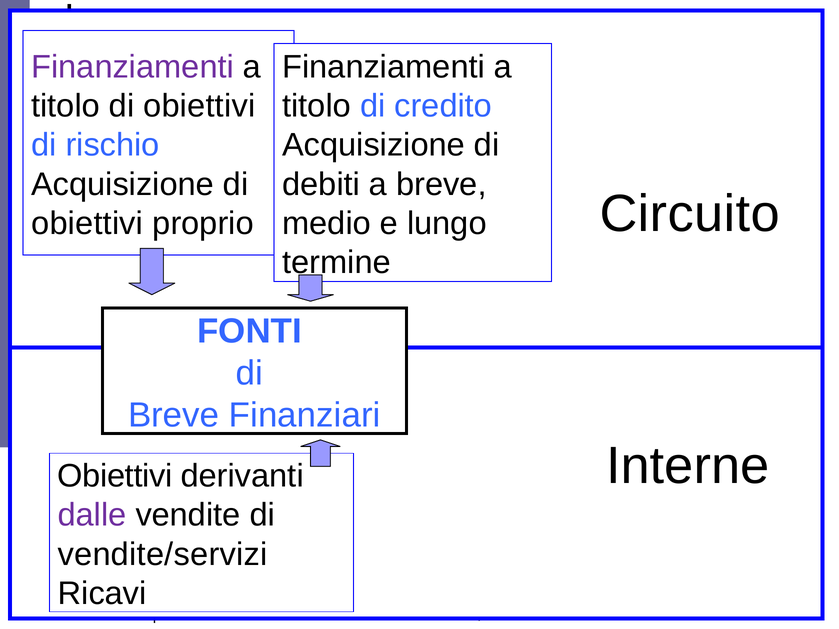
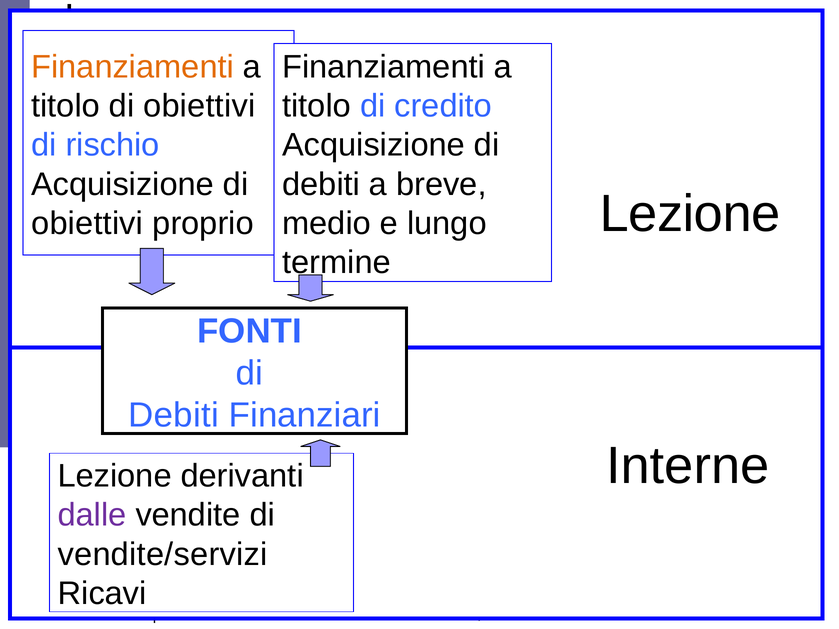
Finanziamenti at (133, 67) colour: purple -> orange
Circuito at (690, 214): Circuito -> Lezione
Breve at (174, 415): Breve -> Debiti
Obiettivi at (115, 476): Obiettivi -> Lezione
